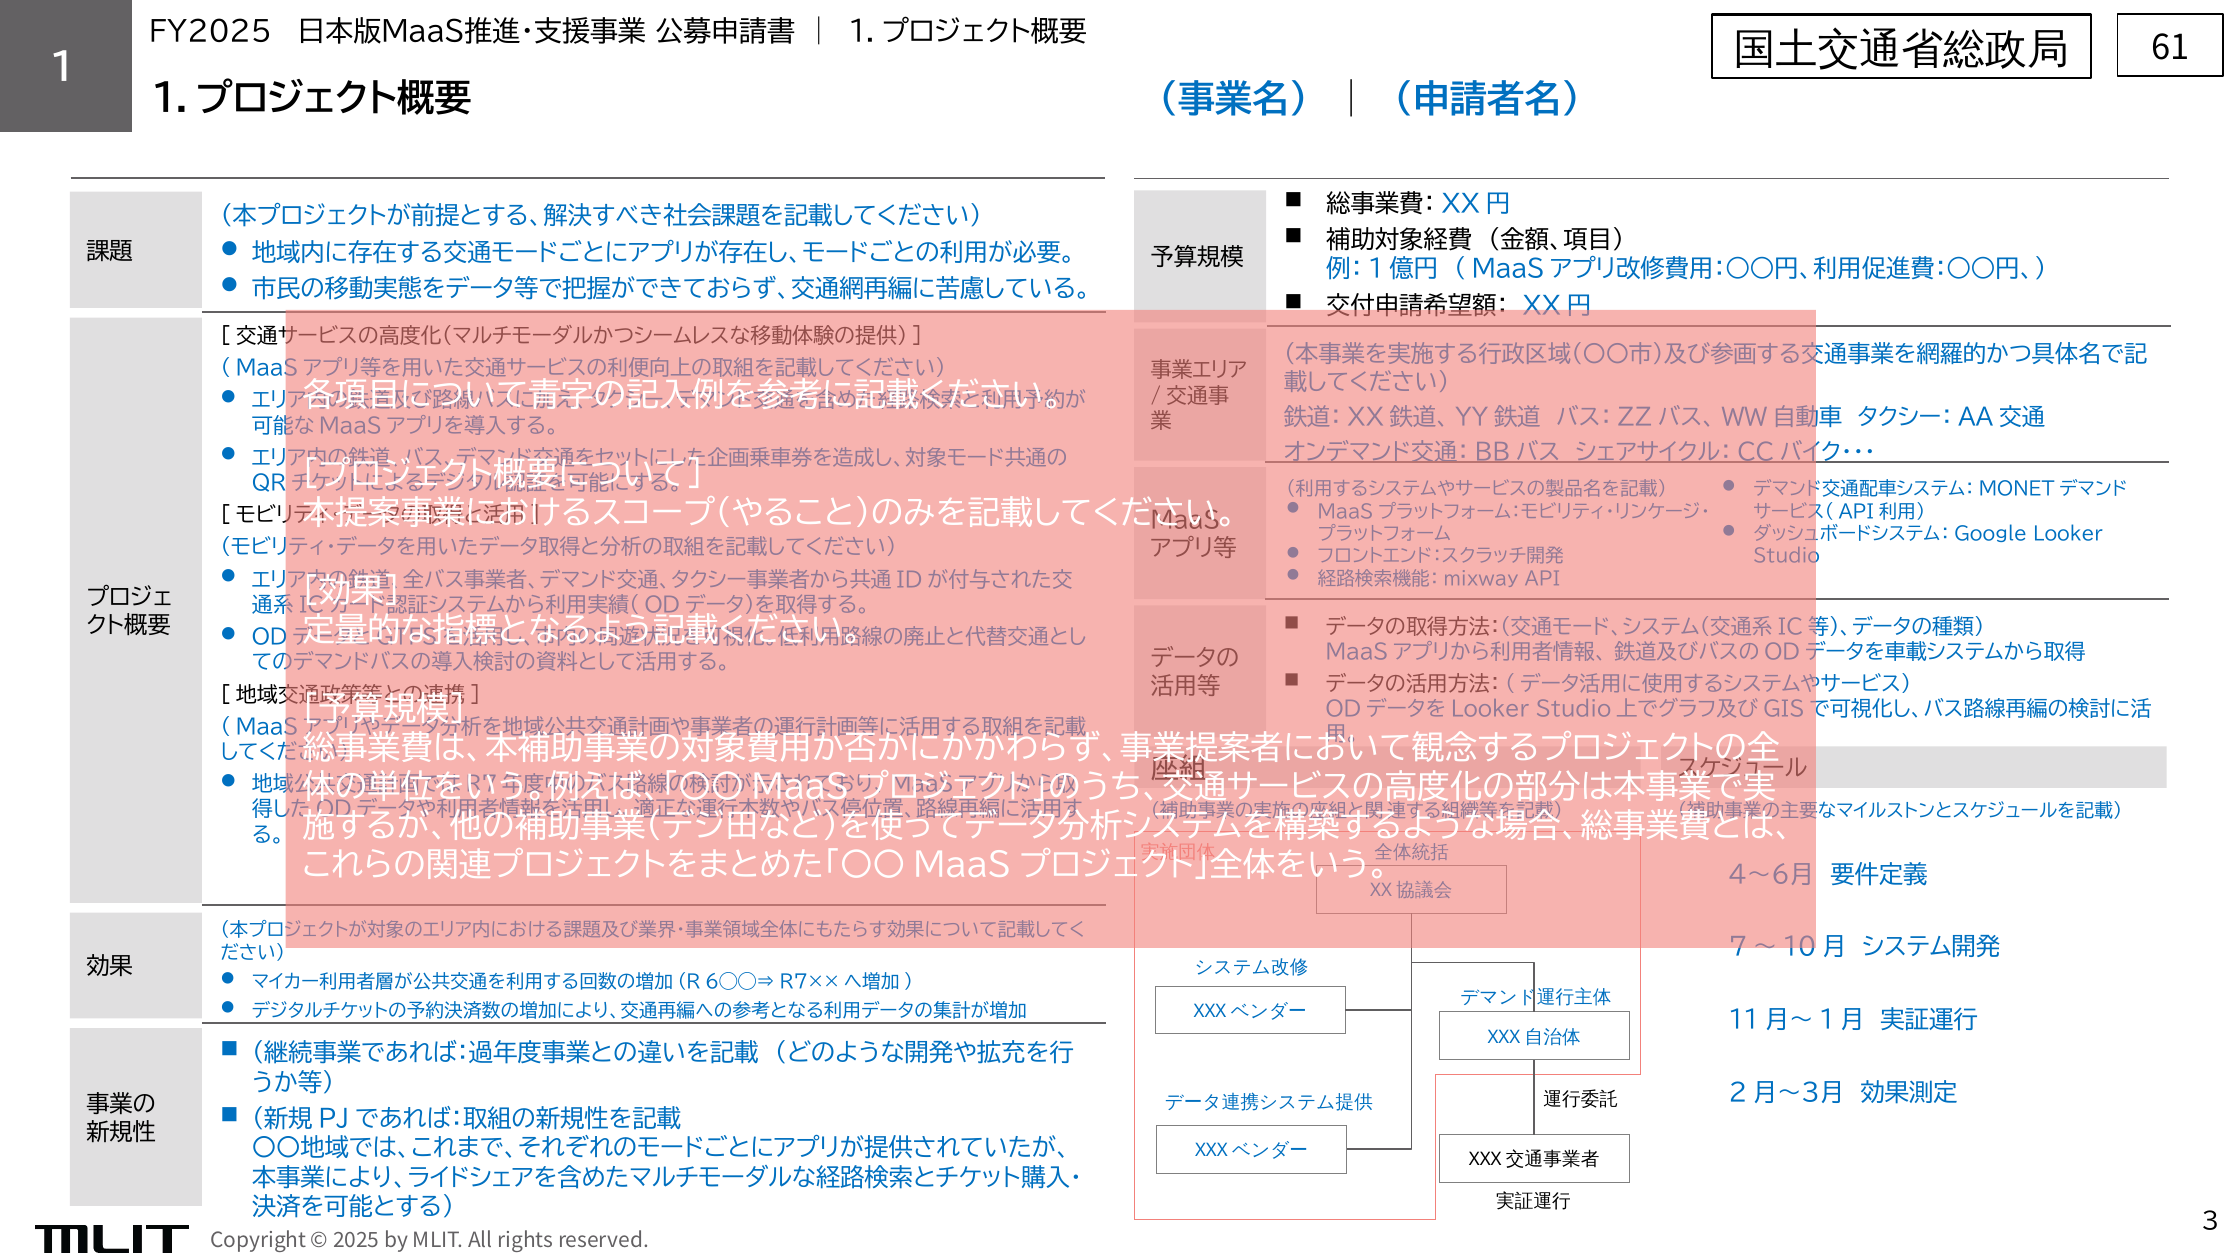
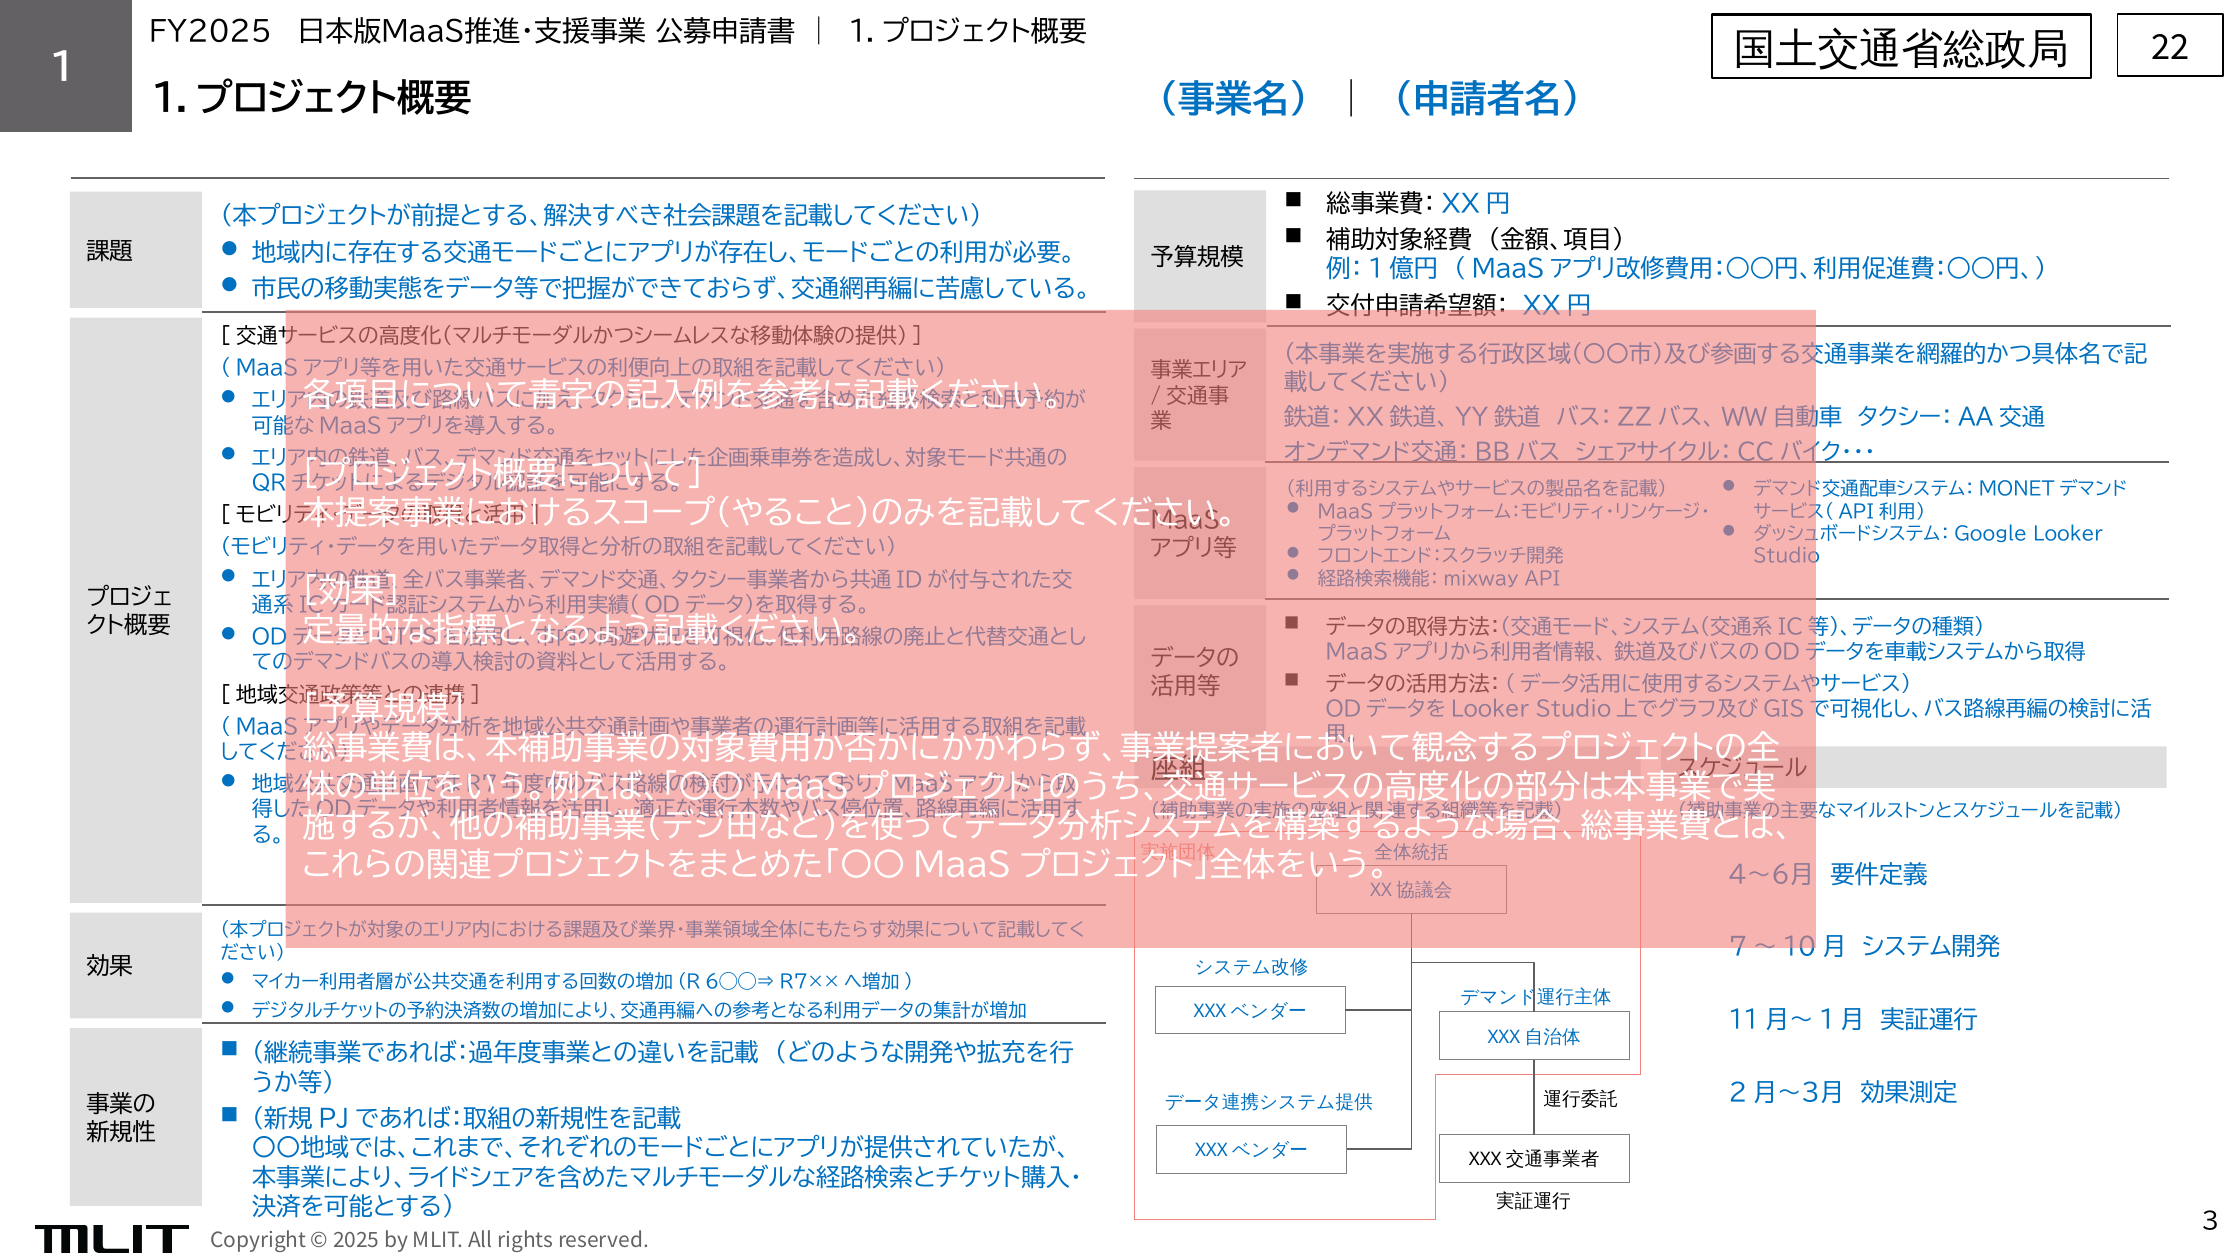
61: 61 -> 22
